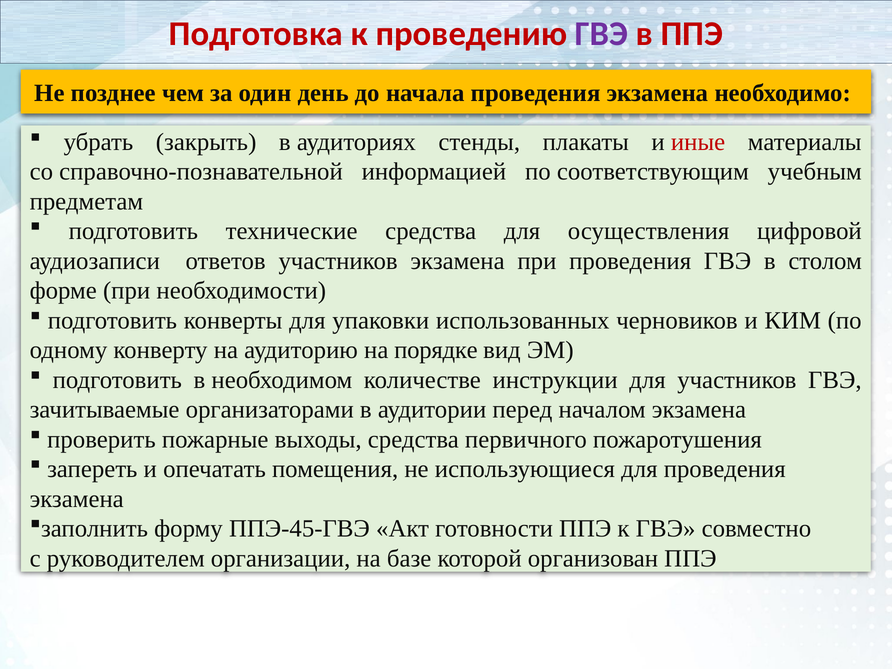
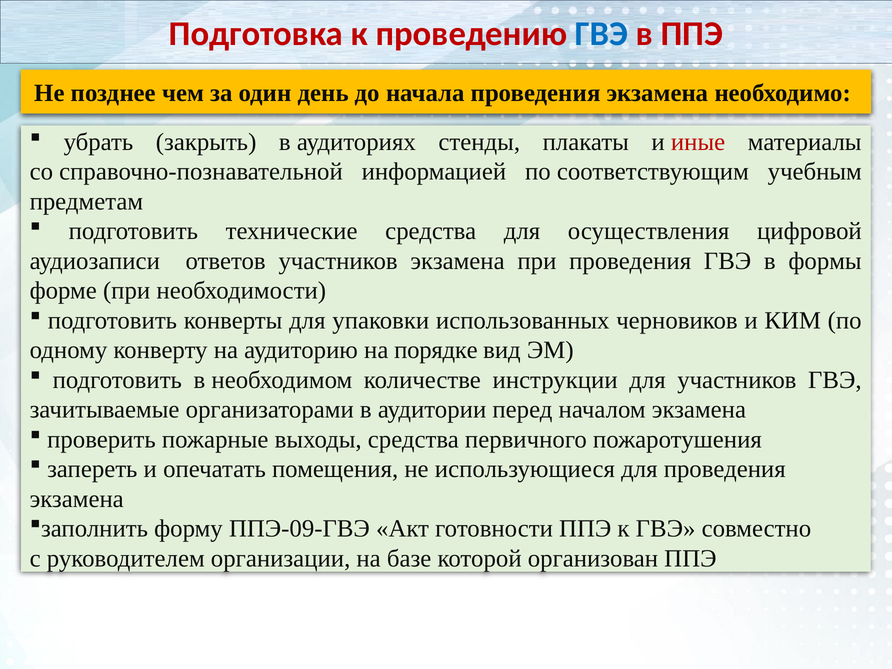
ГВЭ at (601, 34) colour: purple -> blue
столом: столом -> формы
ППЭ-45-ГВЭ: ППЭ-45-ГВЭ -> ППЭ-09-ГВЭ
